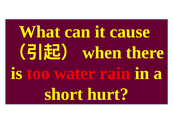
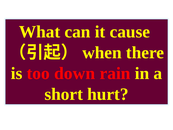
water: water -> down
